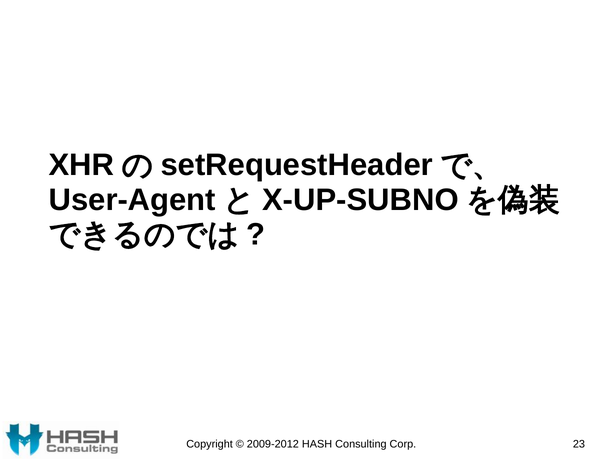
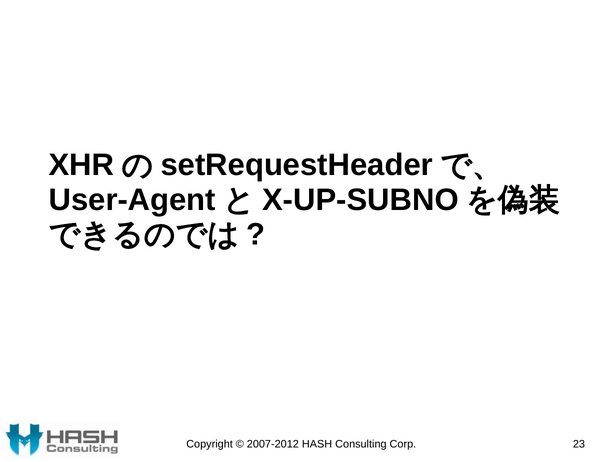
2009-2012: 2009-2012 -> 2007-2012
